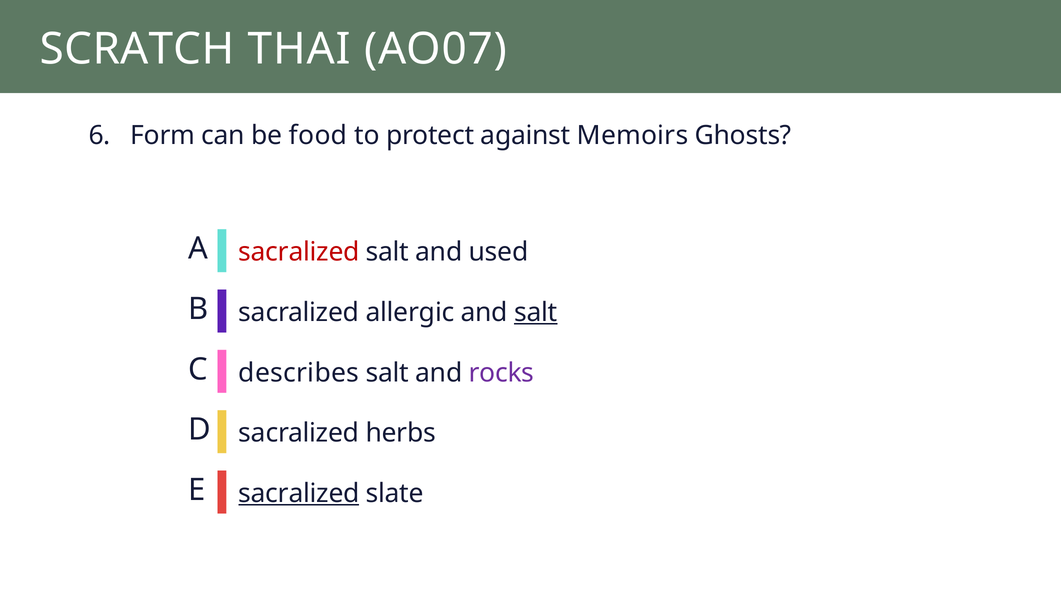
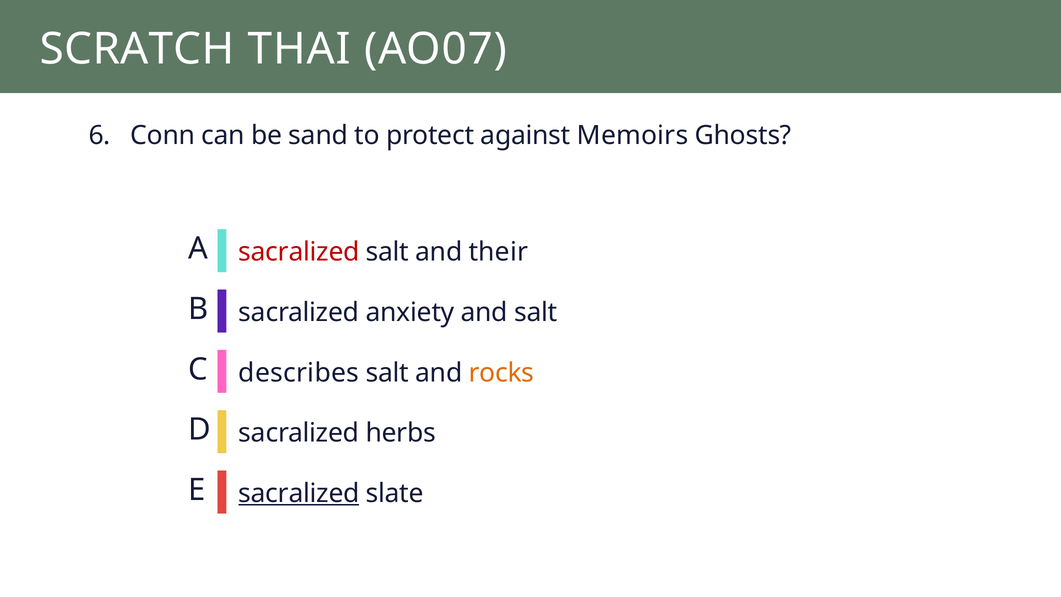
Form: Form -> Conn
food: food -> sand
used: used -> their
allergic: allergic -> anxiety
salt at (536, 312) underline: present -> none
rocks colour: purple -> orange
